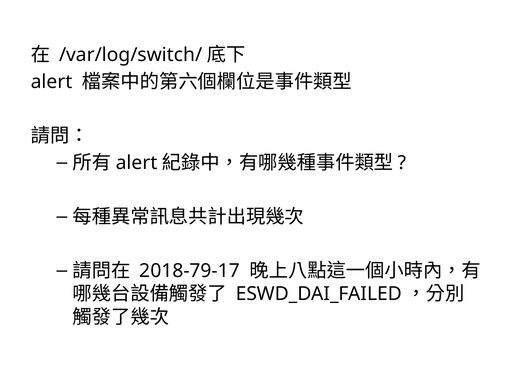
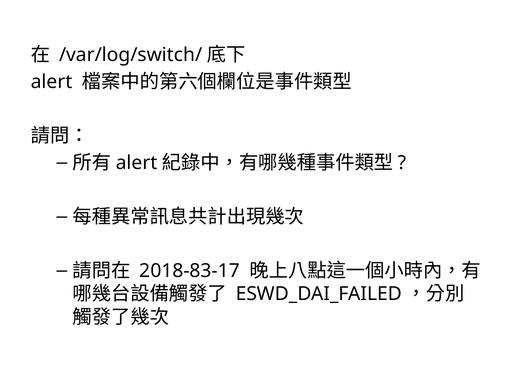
2018-79-17: 2018-79-17 -> 2018-83-17
